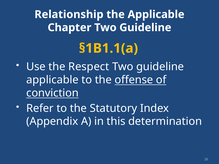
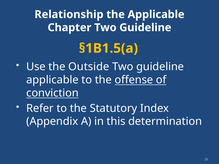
§1B1.1(a: §1B1.1(a -> §1B1.5(a
Respect: Respect -> Outside
